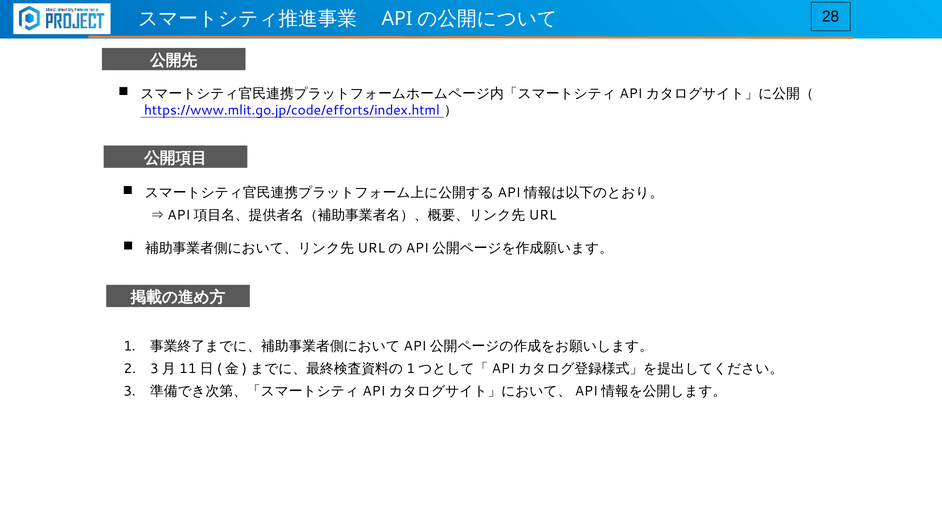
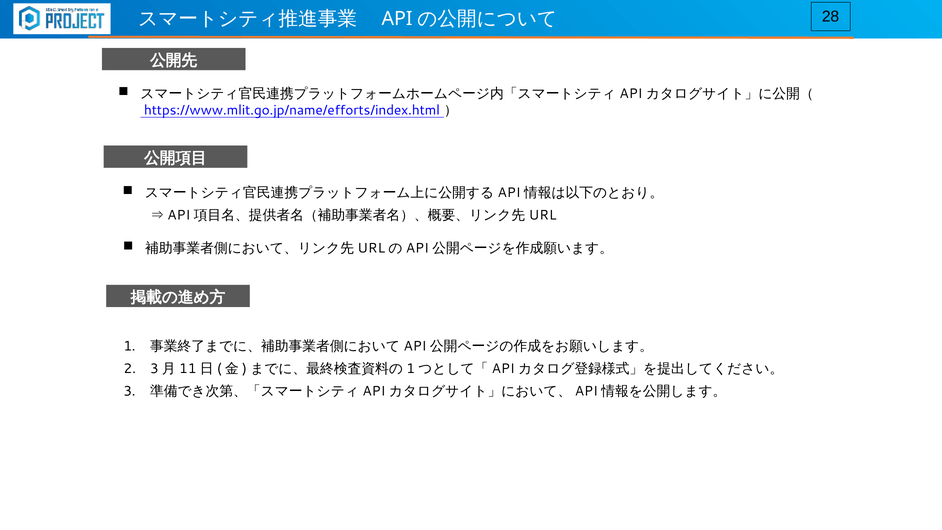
https://www.mlit.go.jp/code/efforts/index.html: https://www.mlit.go.jp/code/efforts/index.html -> https://www.mlit.go.jp/name/efforts/index.html
